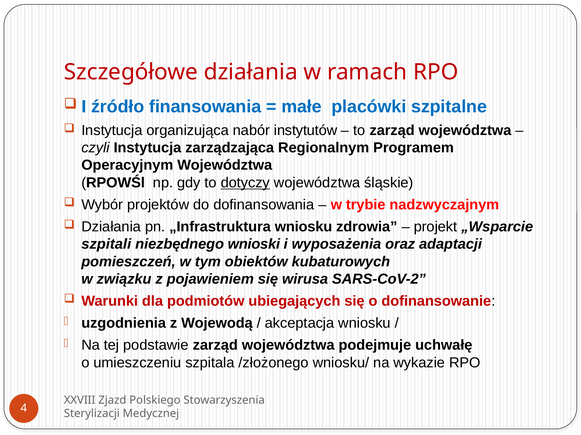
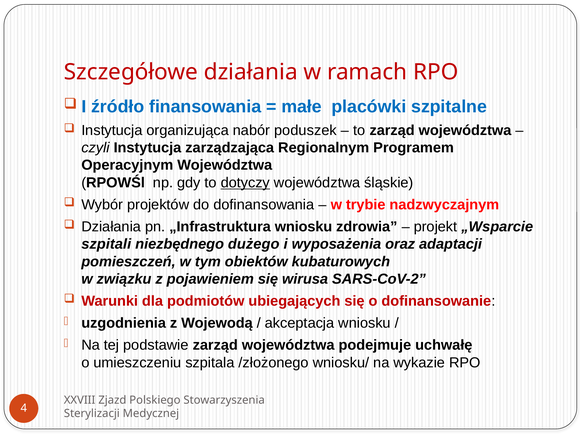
instytutów: instytutów -> poduszek
wnioski: wnioski -> dużego
